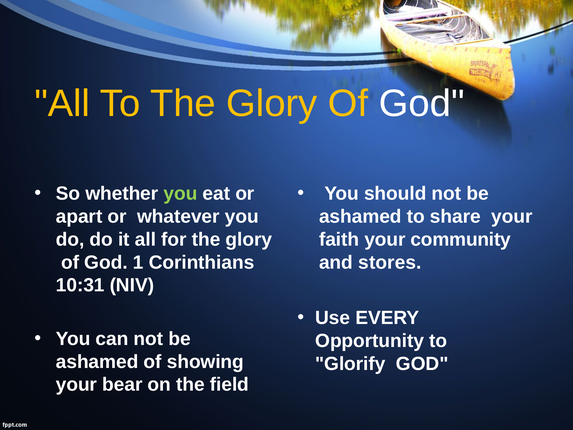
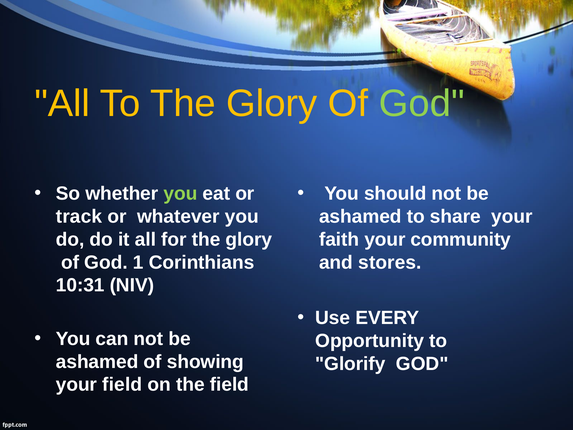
God at (422, 104) colour: white -> light green
apart: apart -> track
your bear: bear -> field
